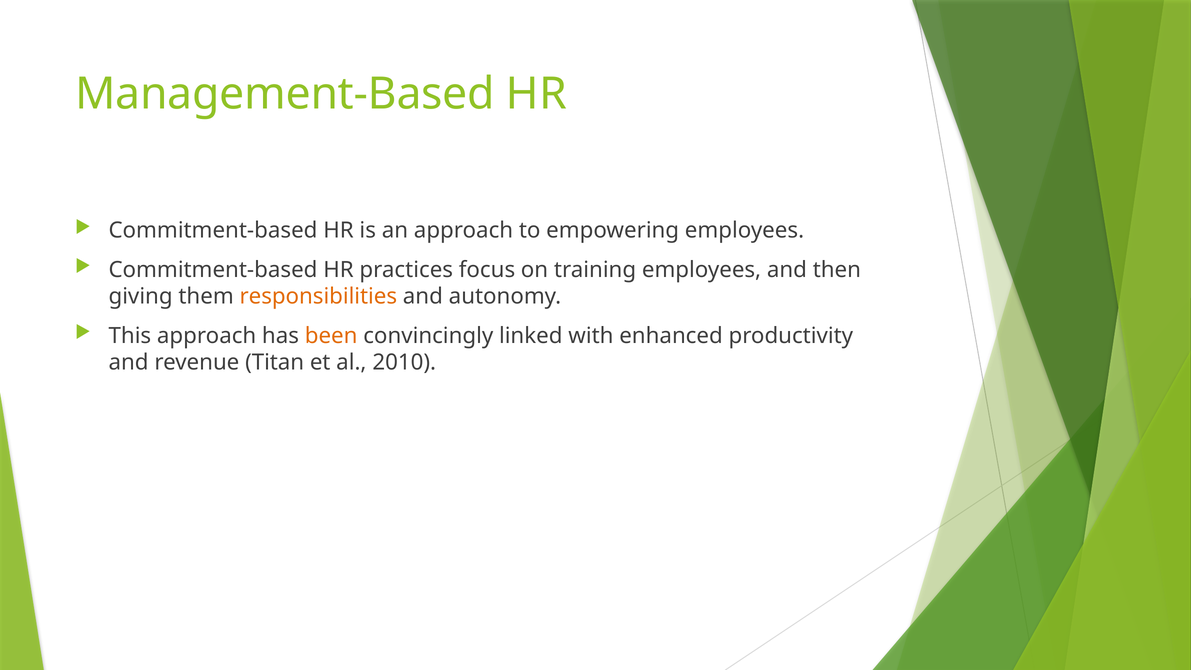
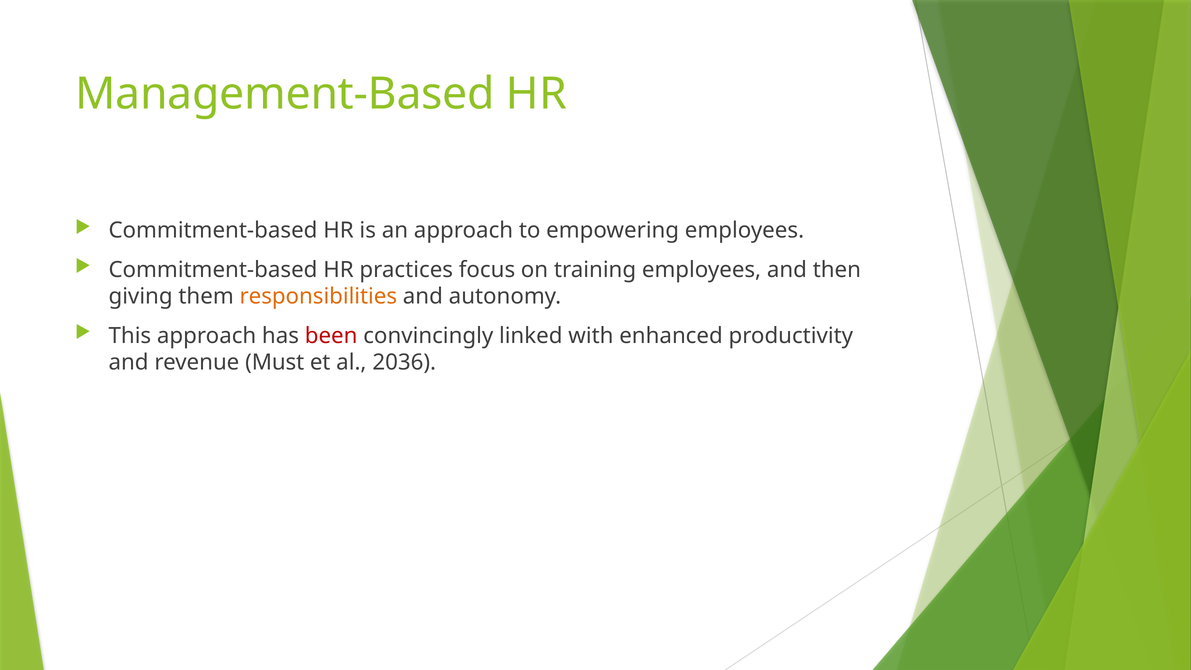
been colour: orange -> red
Titan: Titan -> Must
2010: 2010 -> 2036
